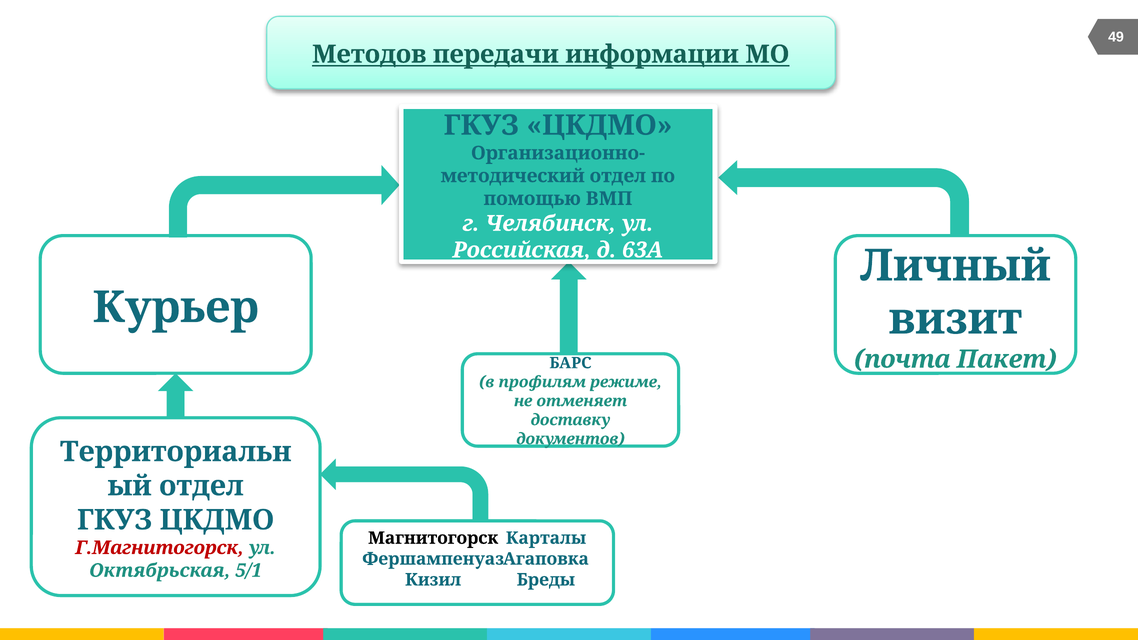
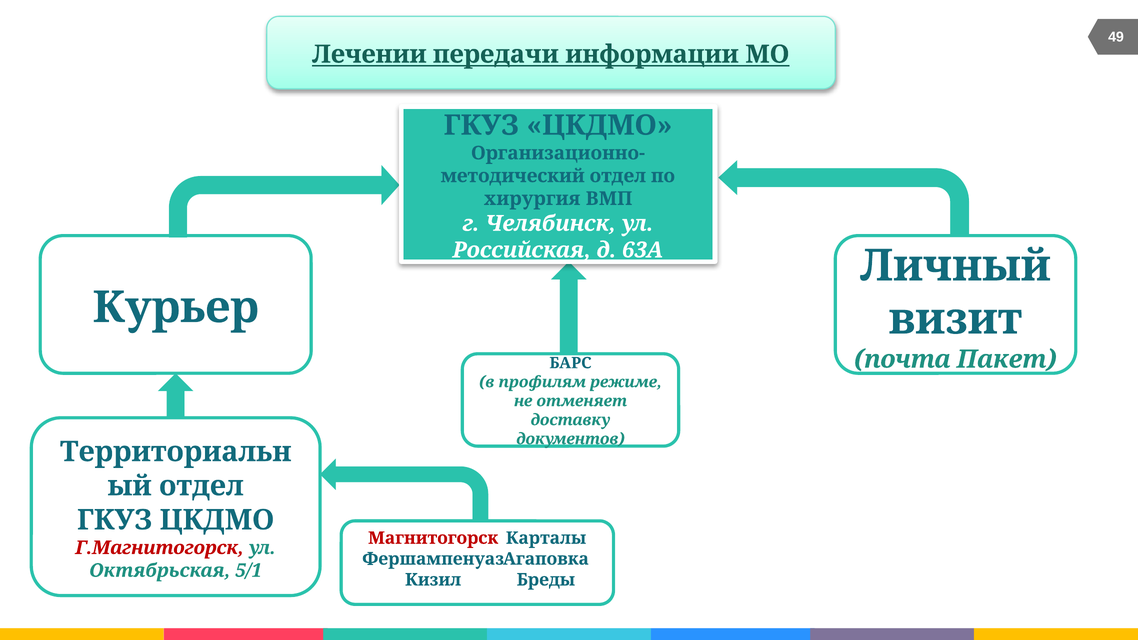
Методов: Методов -> Лечении
помощью: помощью -> хирургия
Магнитогорск colour: black -> red
